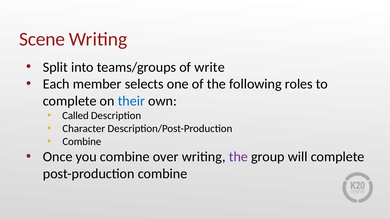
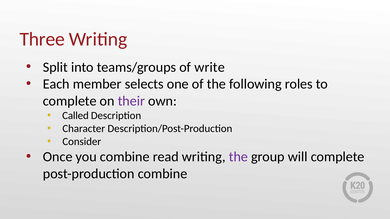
Scene: Scene -> Three
their colour: blue -> purple
Combine at (82, 142): Combine -> Consider
over: over -> read
